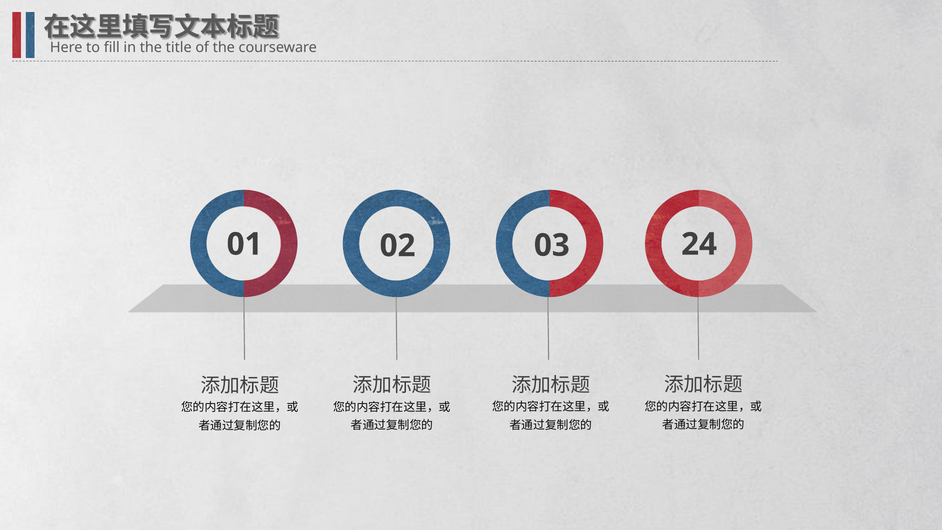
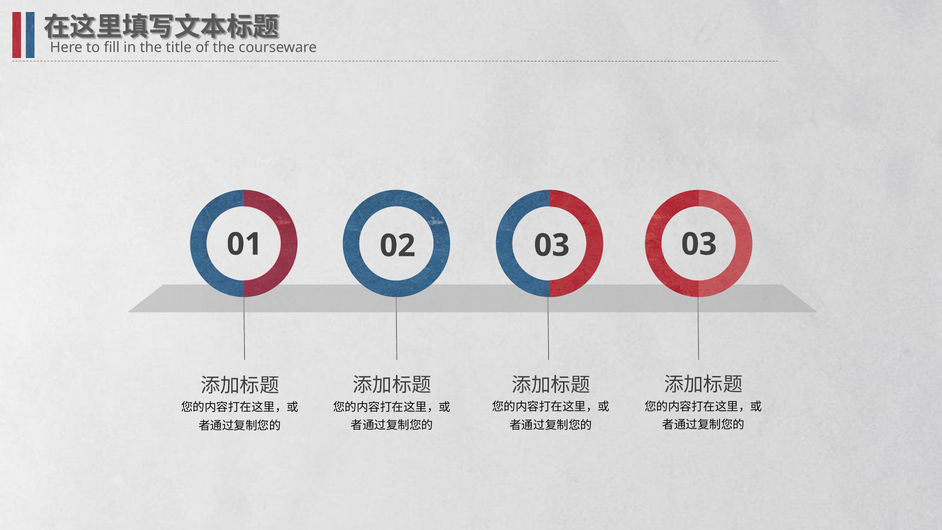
03 24: 24 -> 03
